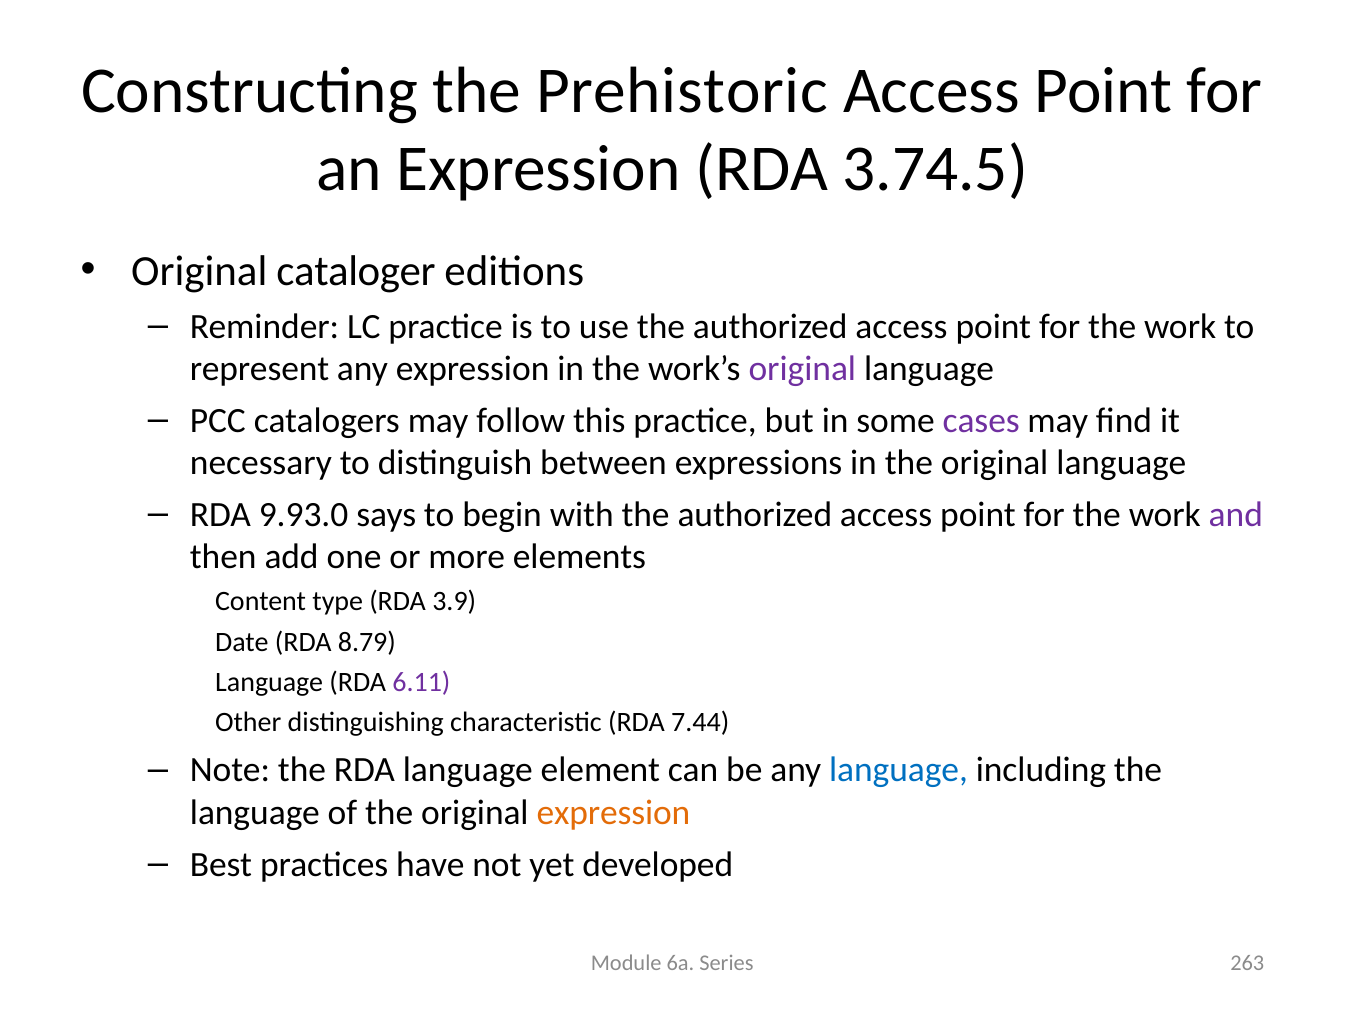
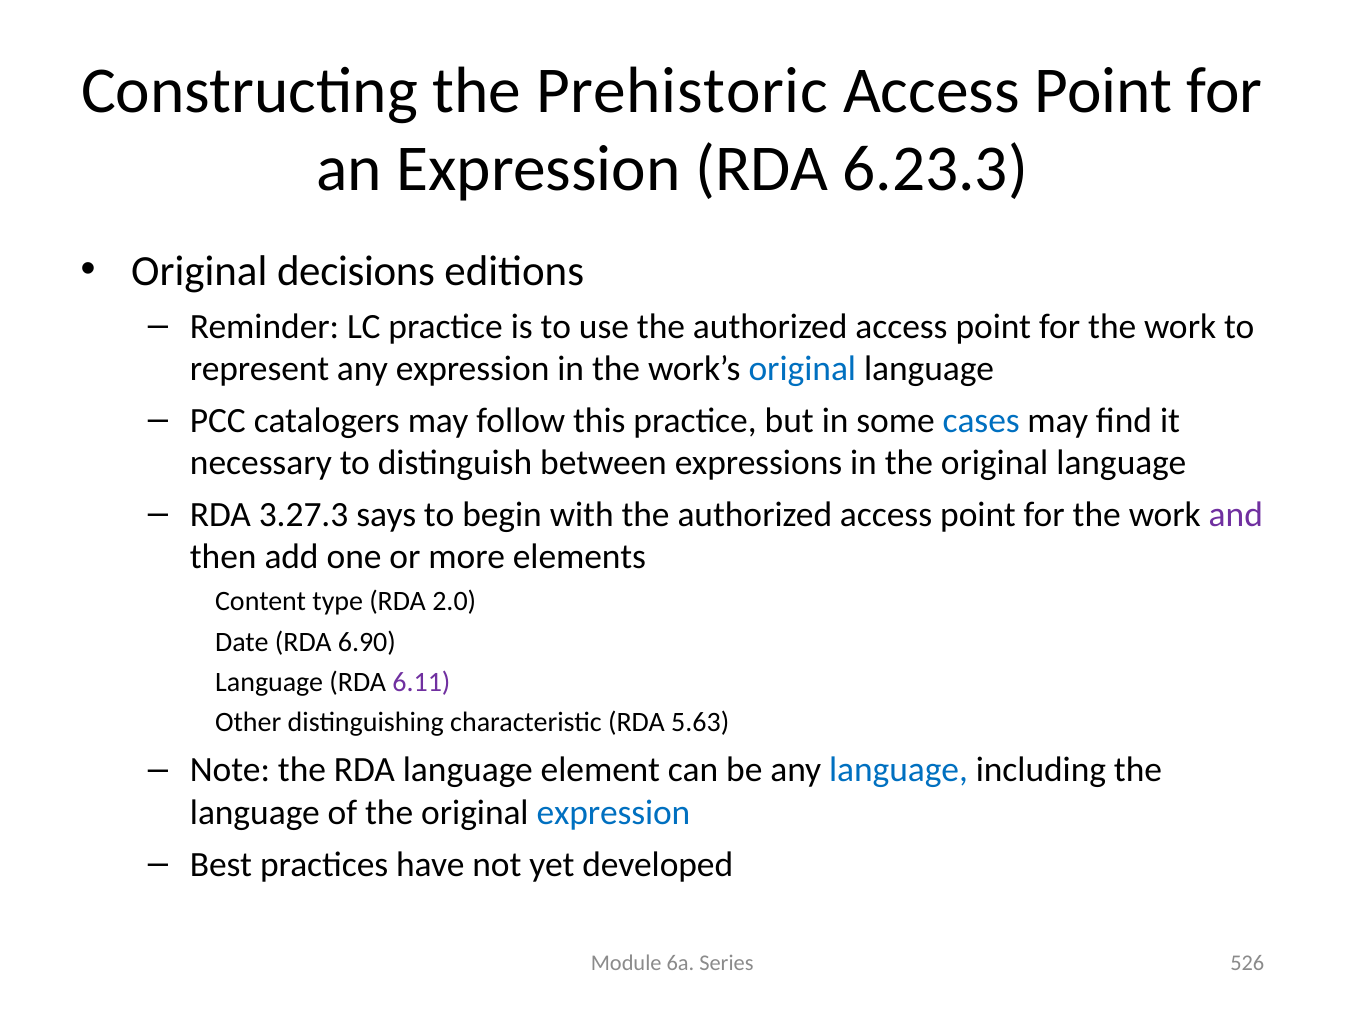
3.74.5: 3.74.5 -> 6.23.3
cataloger: cataloger -> decisions
original at (802, 369) colour: purple -> blue
cases colour: purple -> blue
9.93.0: 9.93.0 -> 3.27.3
3.9: 3.9 -> 2.0
8.79: 8.79 -> 6.90
7.44: 7.44 -> 5.63
expression at (613, 813) colour: orange -> blue
263: 263 -> 526
